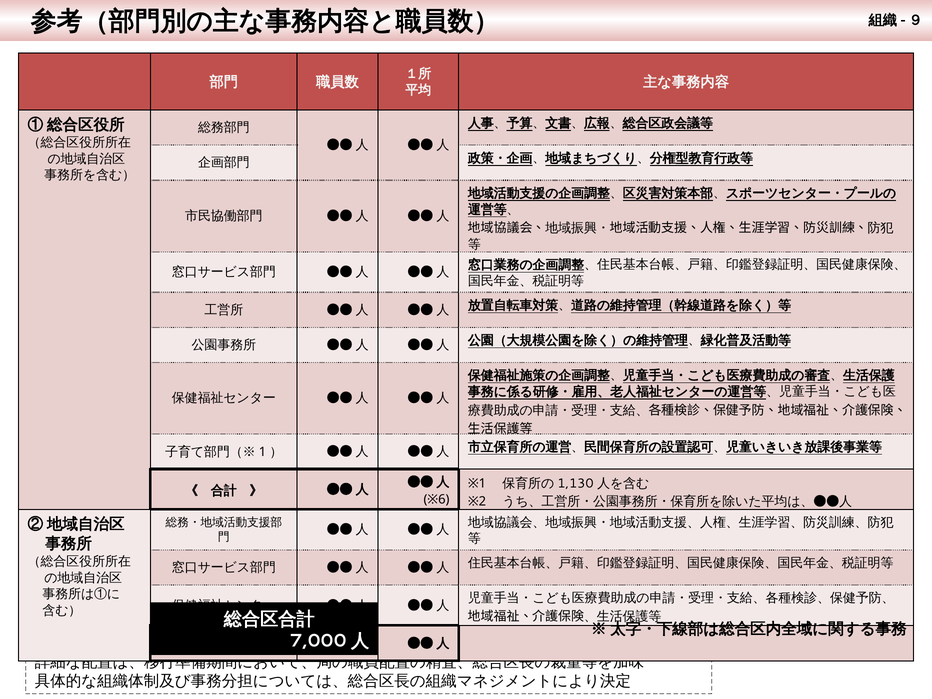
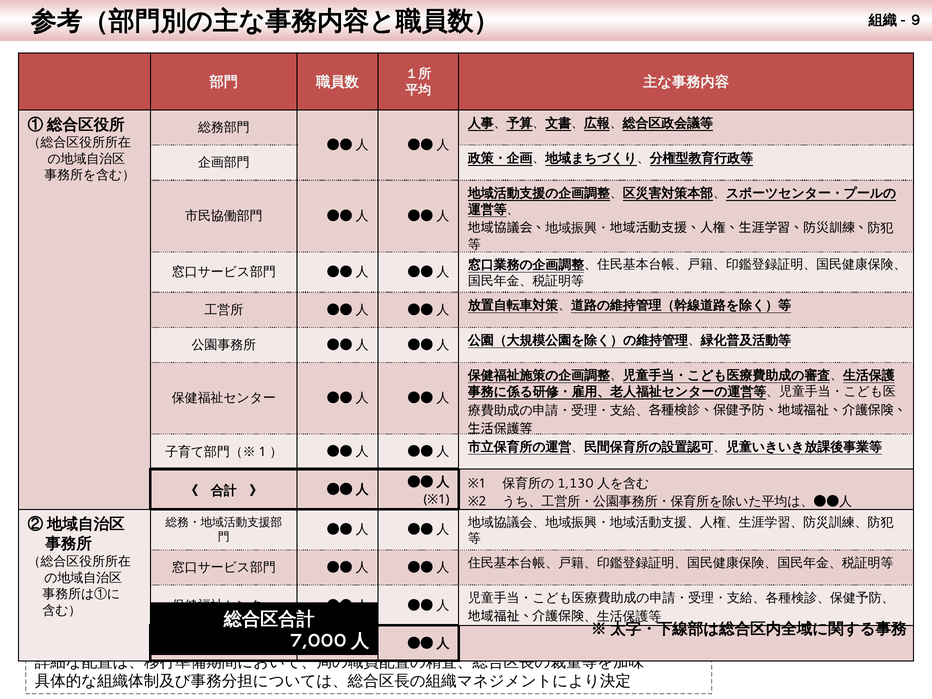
※6 at (436, 500): ※6 -> ※1
